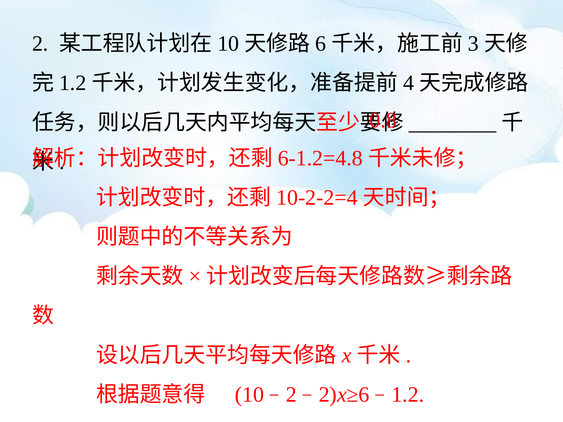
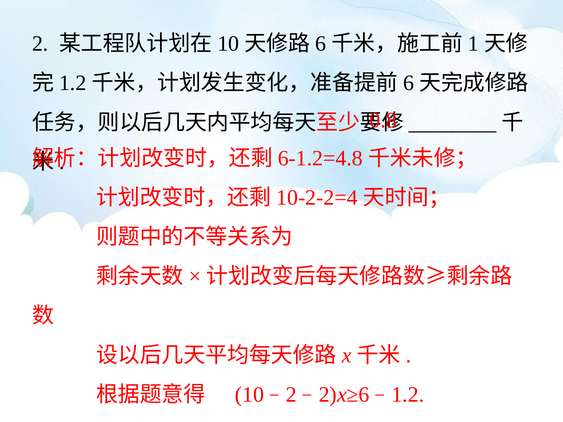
3: 3 -> 1
4 at (408, 83): 4 -> 6
